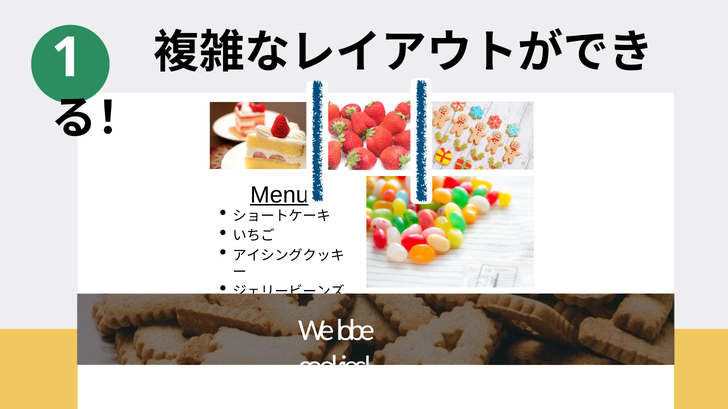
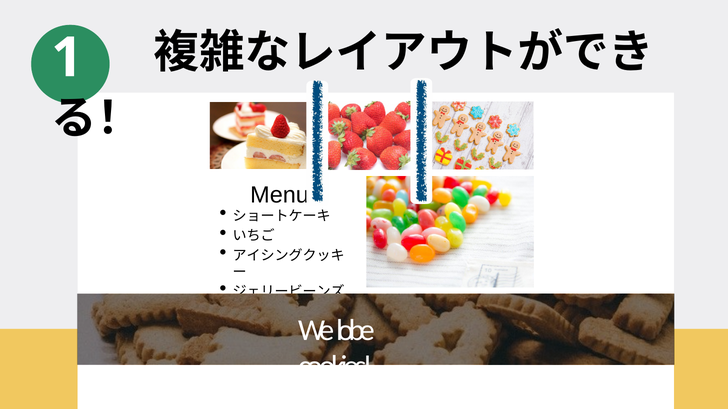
Menu underline: present -> none
